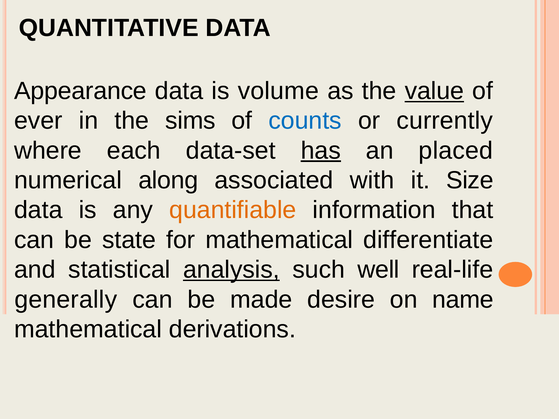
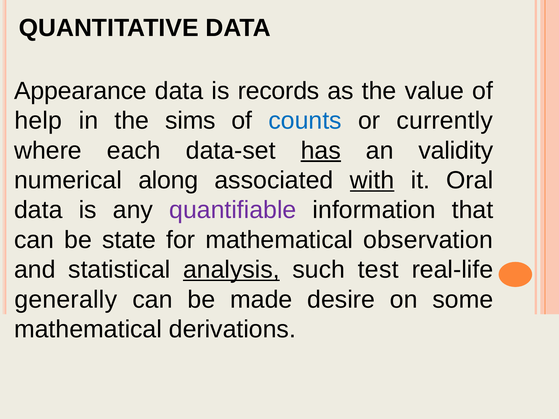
volume: volume -> records
value underline: present -> none
ever: ever -> help
placed: placed -> validity
with underline: none -> present
Size: Size -> Oral
quantifiable colour: orange -> purple
differentiate: differentiate -> observation
well: well -> test
name: name -> some
